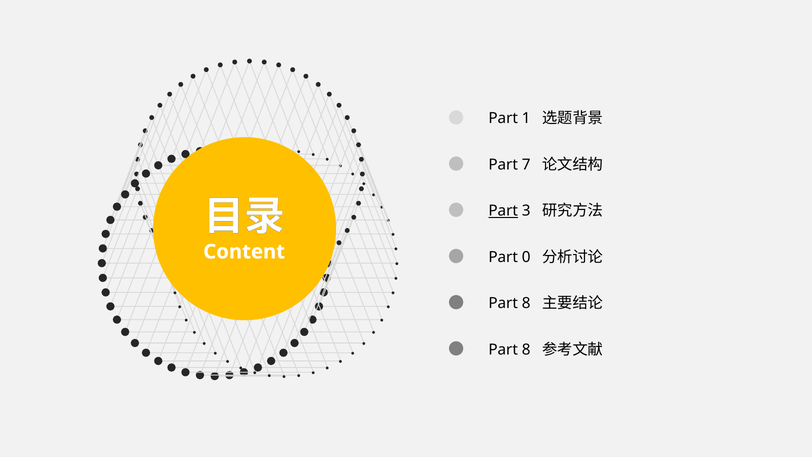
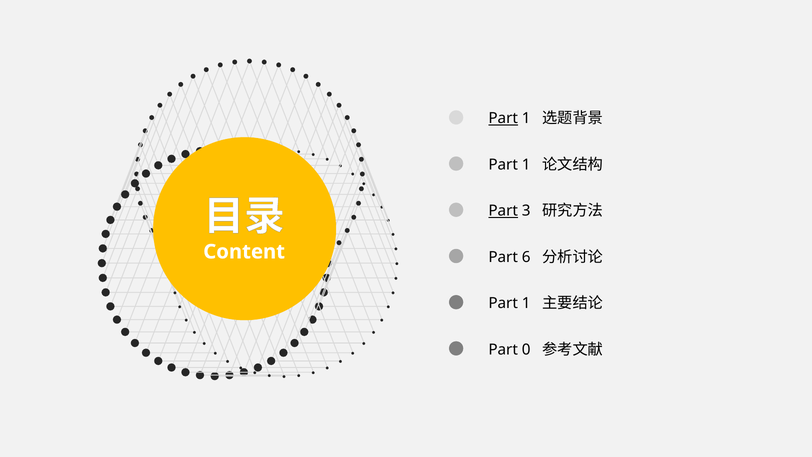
Part at (503, 118) underline: none -> present
7 at (526, 164): 7 -> 1
0: 0 -> 6
8 at (526, 303): 8 -> 1
8 at (526, 349): 8 -> 0
